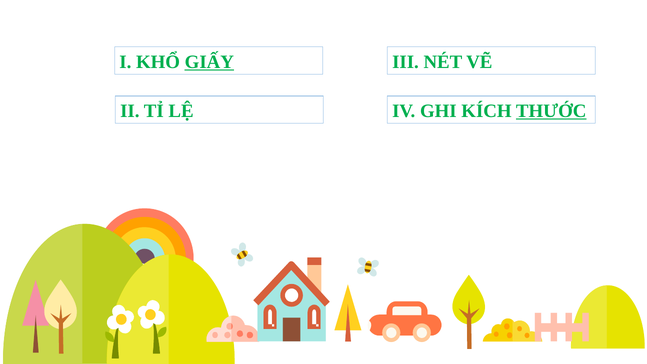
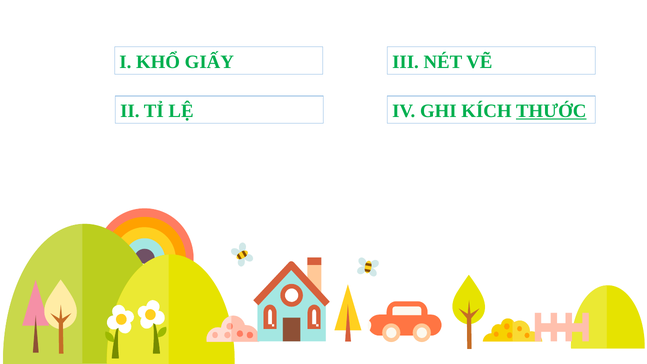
GIẤY underline: present -> none
